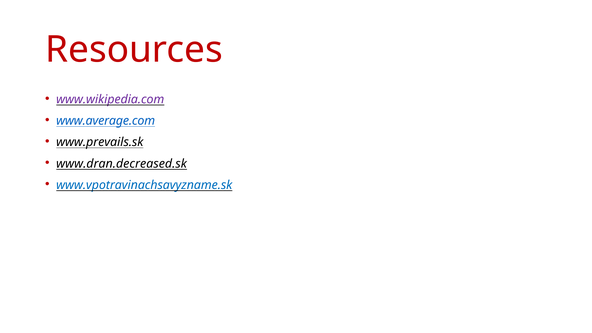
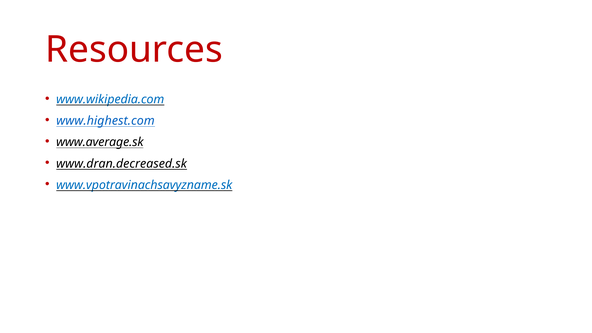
www.wikipedia.com colour: purple -> blue
www.average.com: www.average.com -> www.highest.com
www.prevails.sk: www.prevails.sk -> www.average.sk
